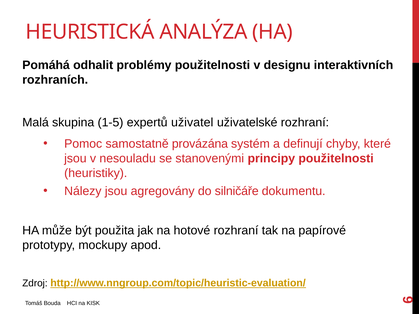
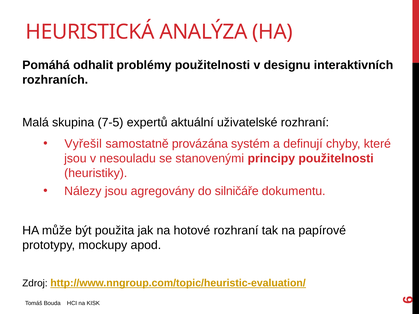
1-5: 1-5 -> 7-5
uživatel: uživatel -> aktuální
Pomoc: Pomoc -> Vyřešil
